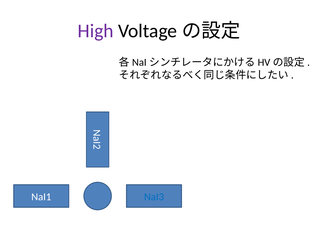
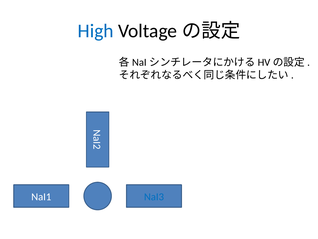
High colour: purple -> blue
